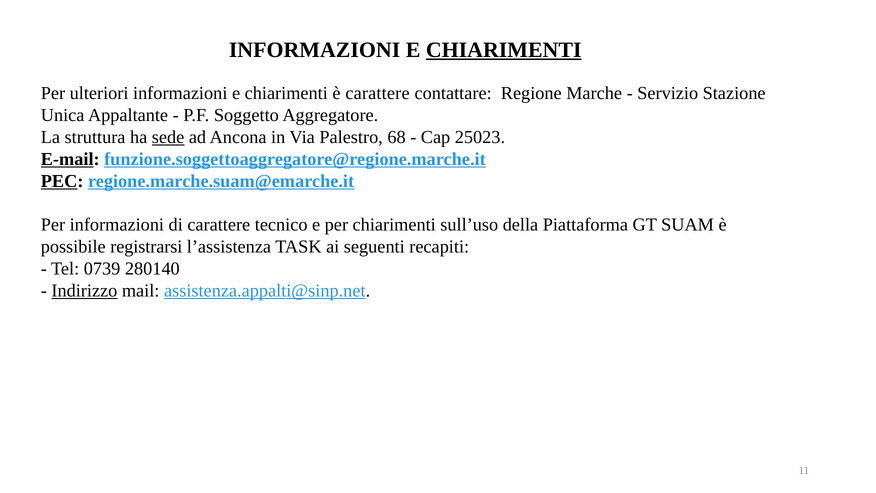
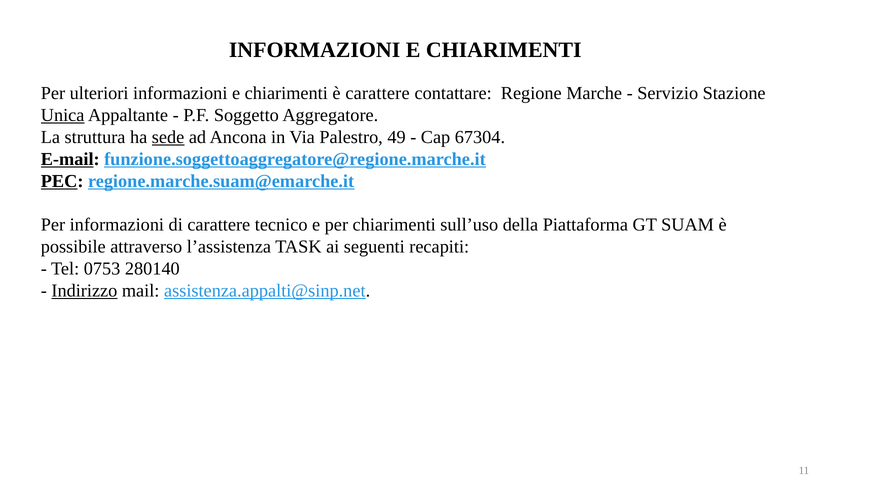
CHIARIMENTI at (504, 50) underline: present -> none
Unica underline: none -> present
68: 68 -> 49
25023: 25023 -> 67304
registrarsi: registrarsi -> attraverso
0739: 0739 -> 0753
